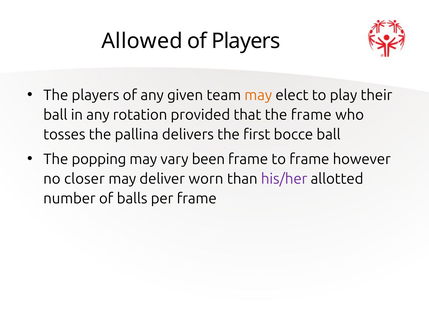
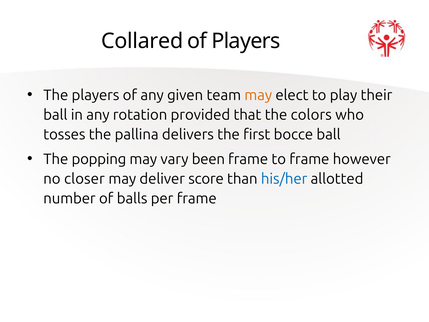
Allowed: Allowed -> Collared
the frame: frame -> colors
worn: worn -> score
his/her colour: purple -> blue
